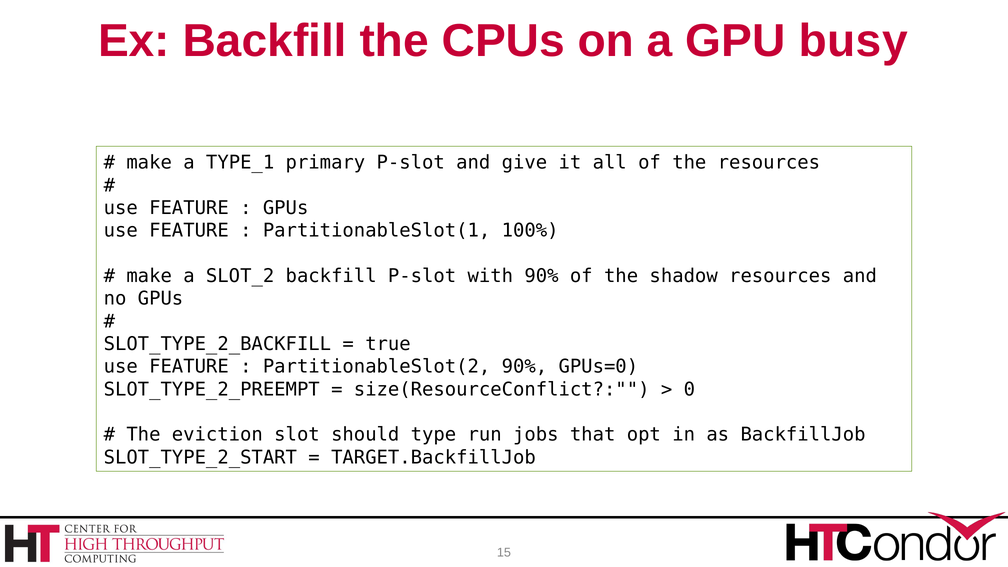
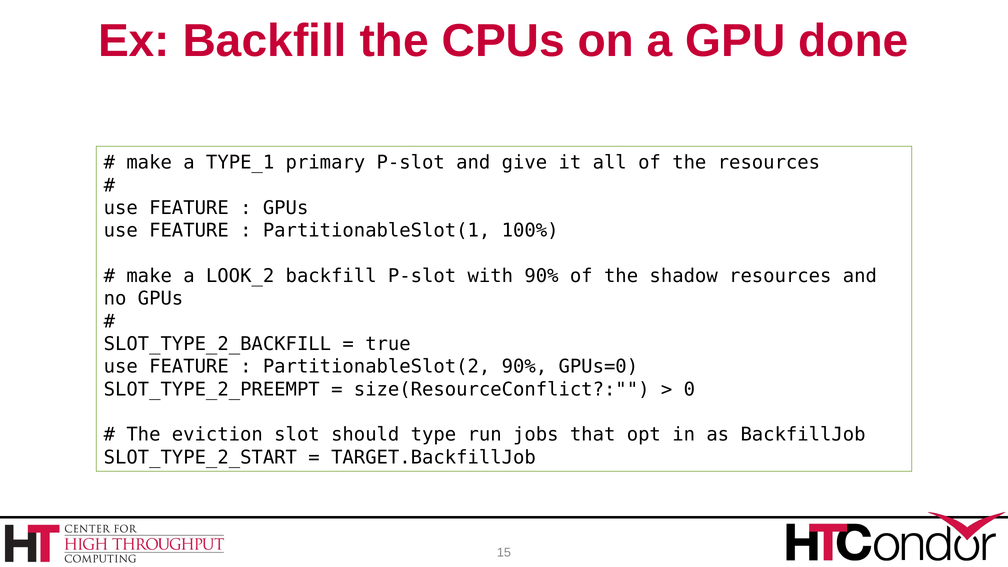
busy: busy -> done
SLOT_2: SLOT_2 -> LOOK_2
